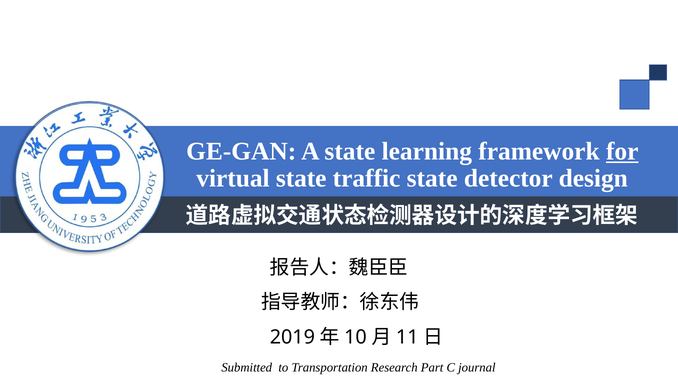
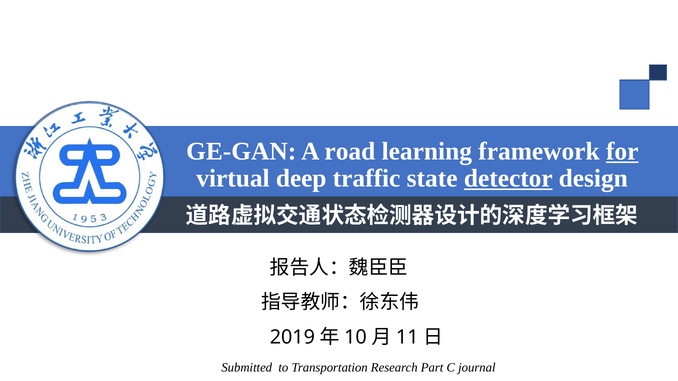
A state: state -> road
virtual state: state -> deep
detector underline: none -> present
